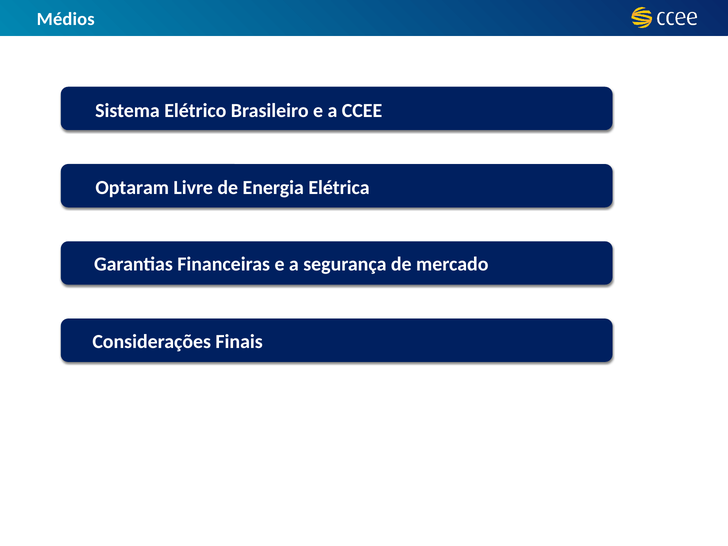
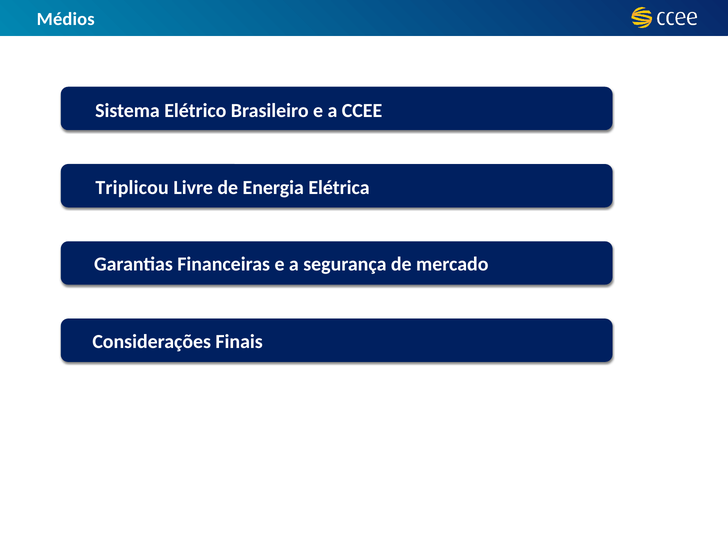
Optaram: Optaram -> Triplicou
